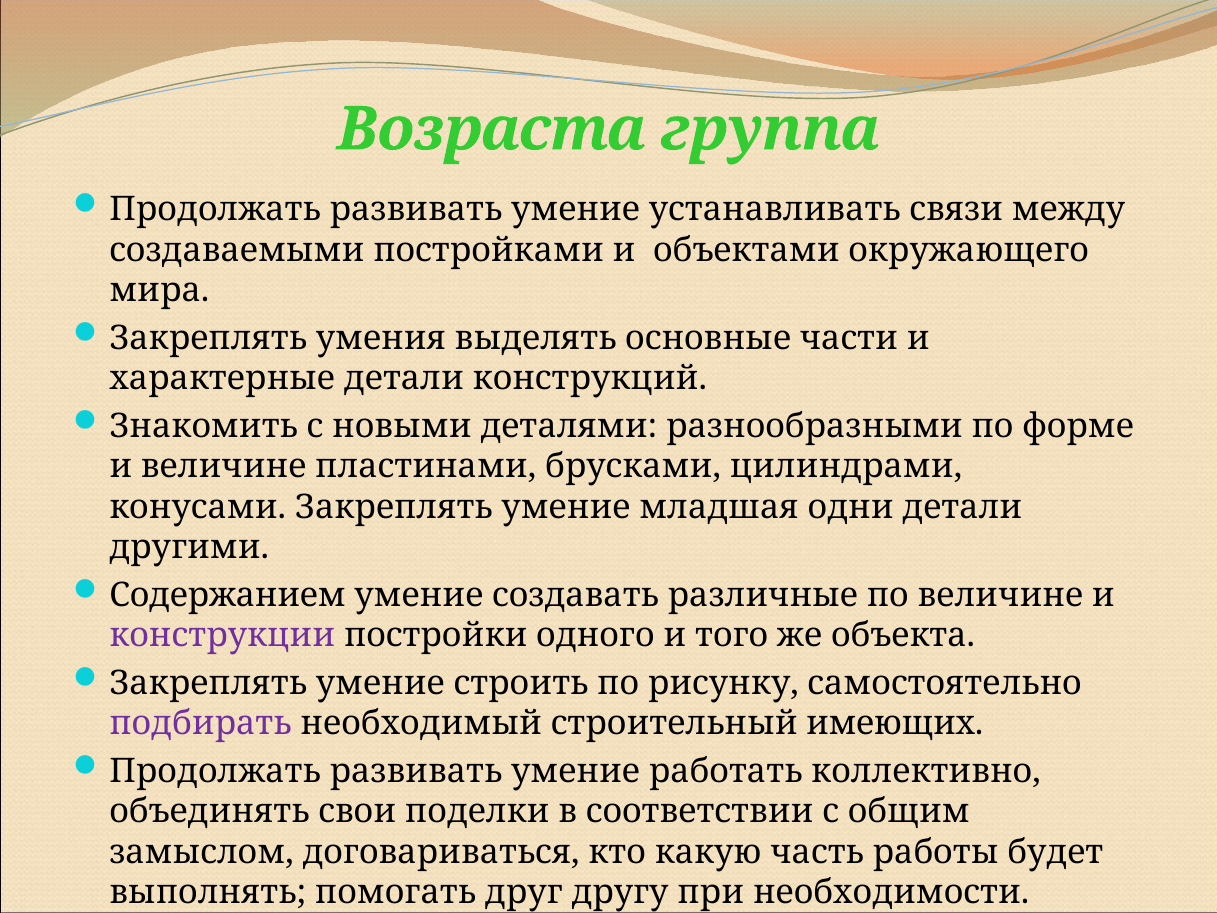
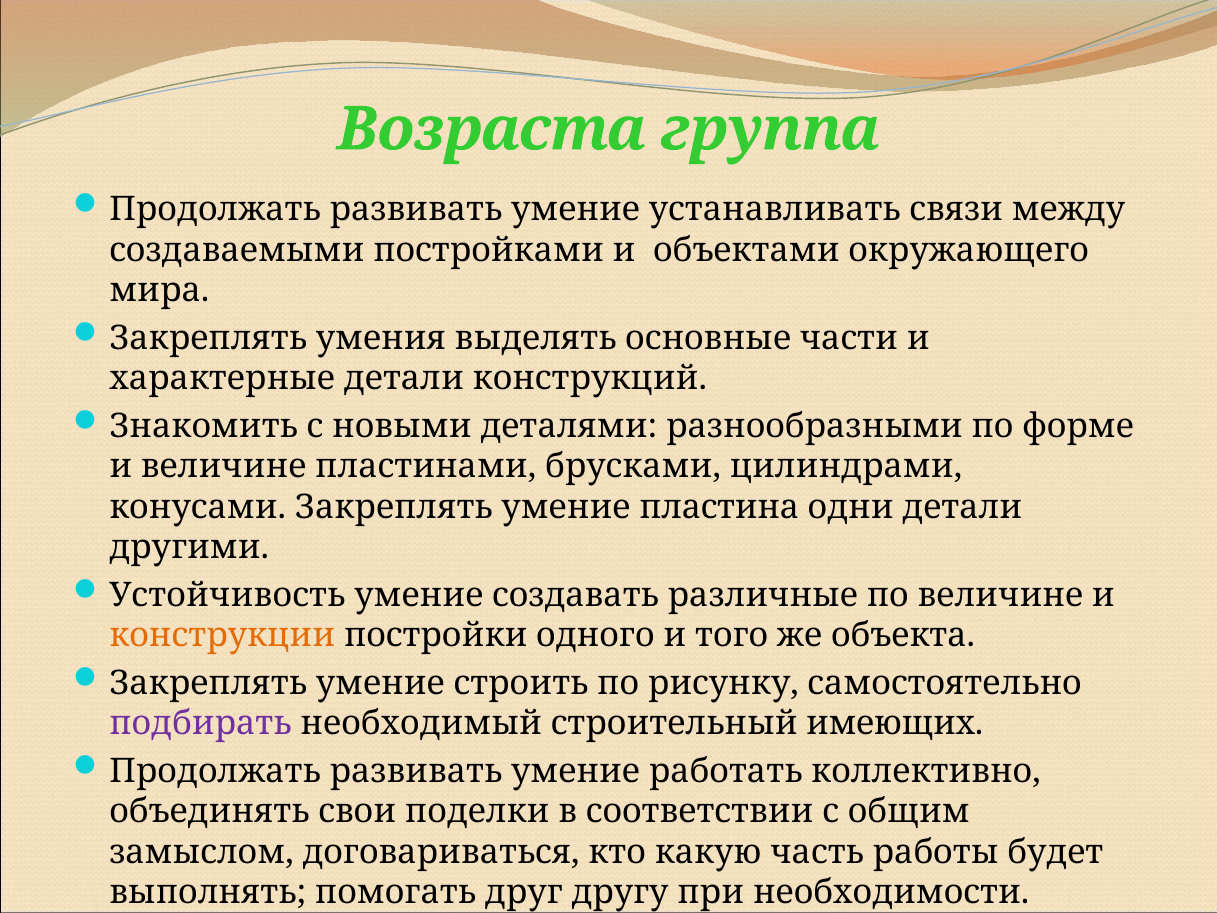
младшая: младшая -> пластина
Содержанием: Содержанием -> Устойчивость
конструкции colour: purple -> orange
